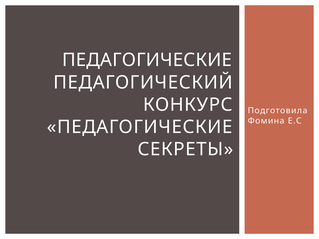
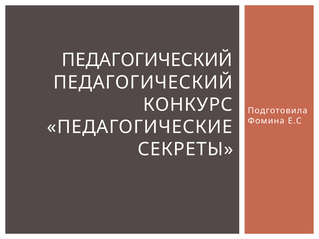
ПЕДАГОГИЧЕСКИЕ at (147, 60): ПЕДАГОГИЧЕСКИЕ -> ПЕДАГОГИЧЕСКИЙ
